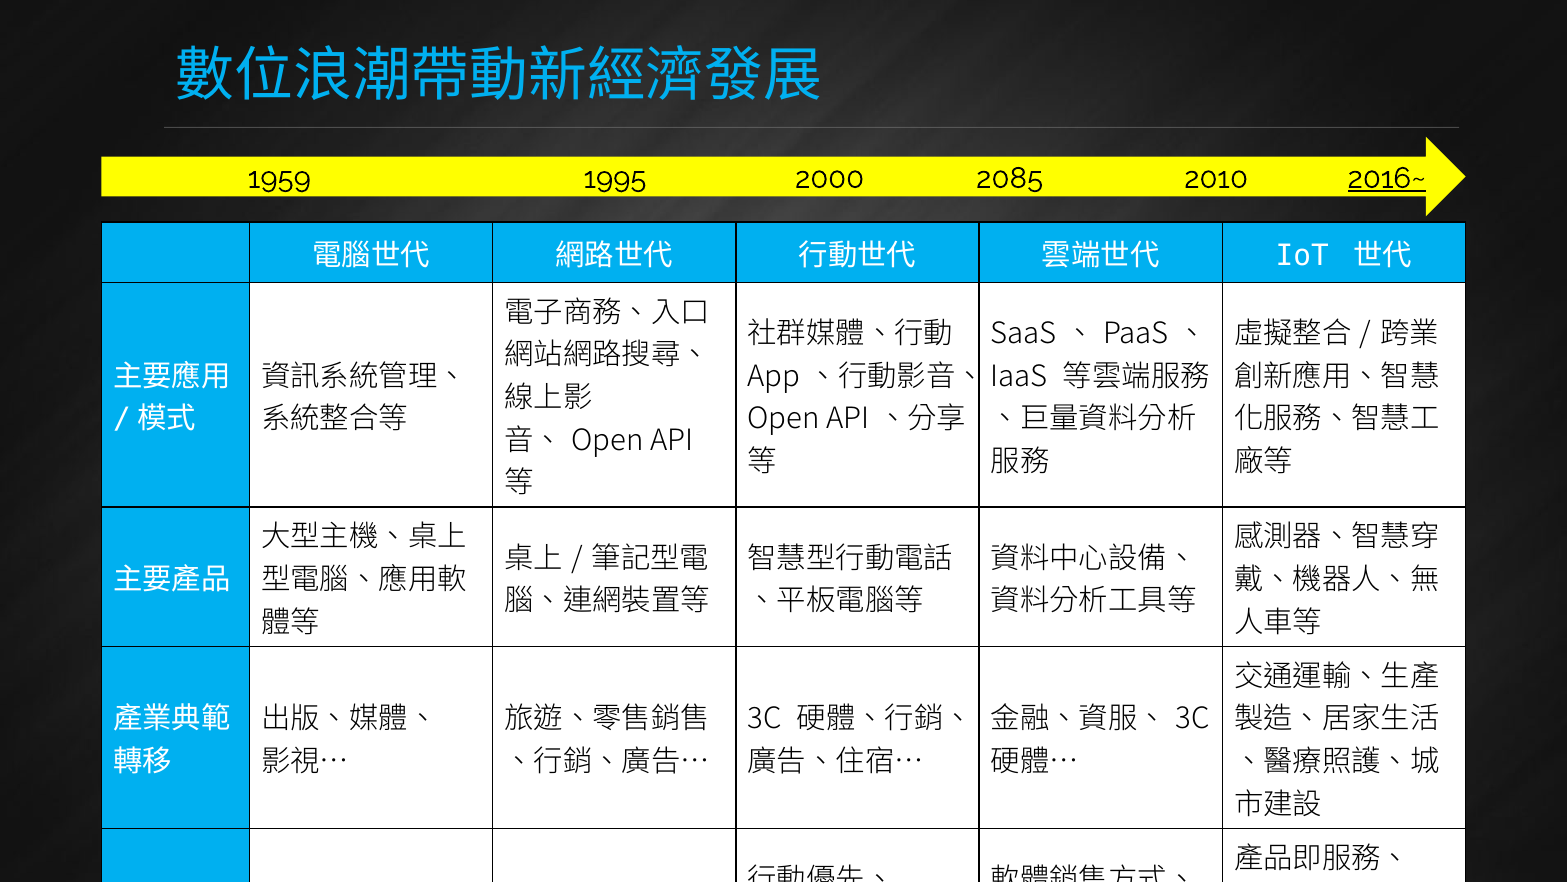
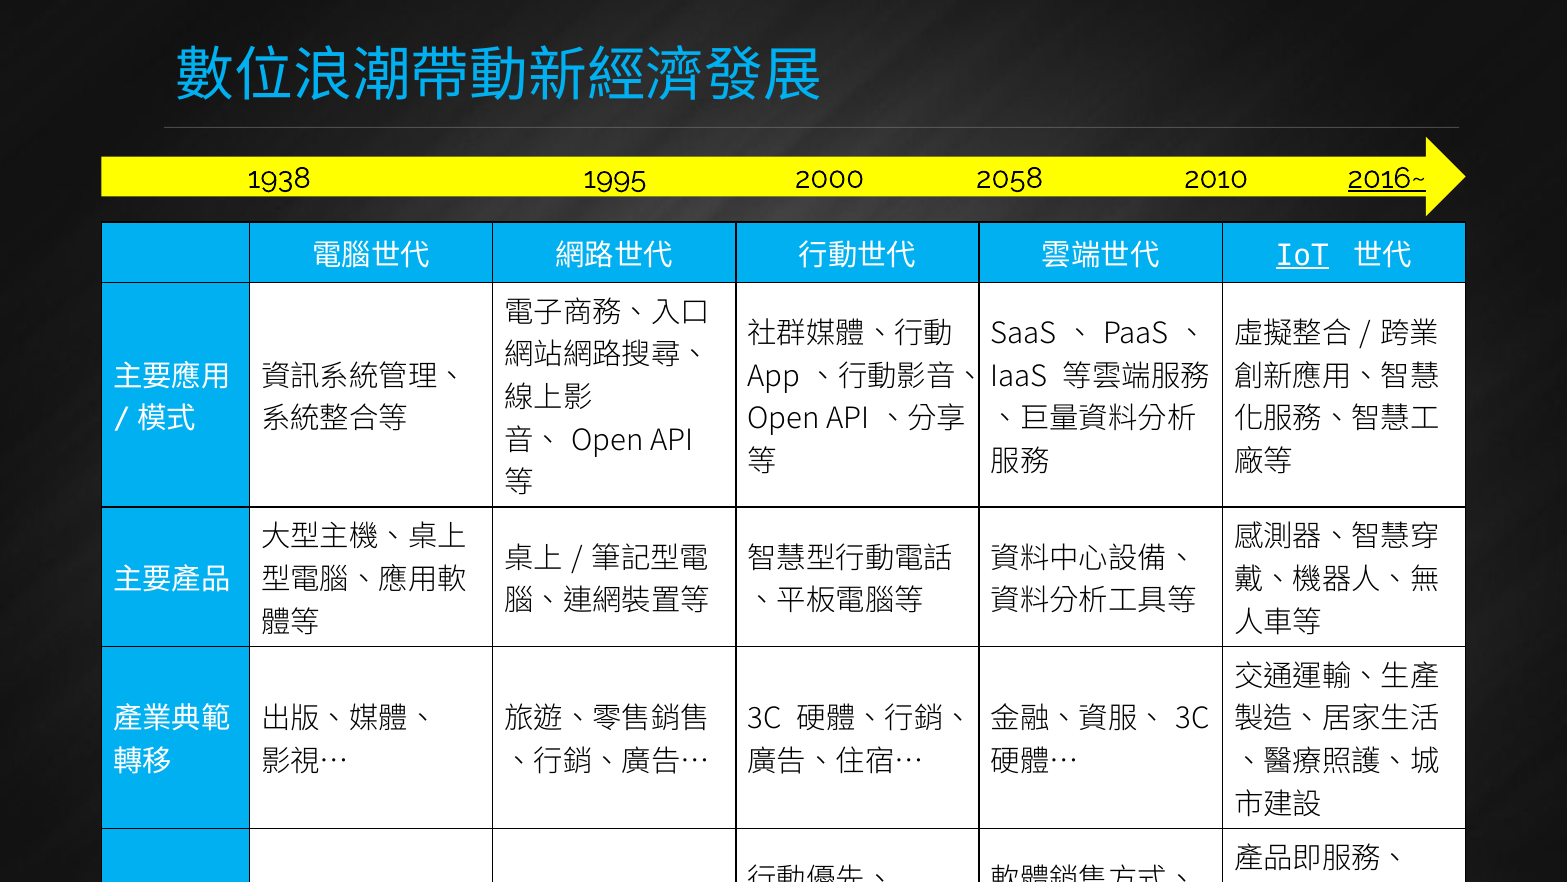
1959: 1959 -> 1938
2085: 2085 -> 2058
IoT underline: none -> present
